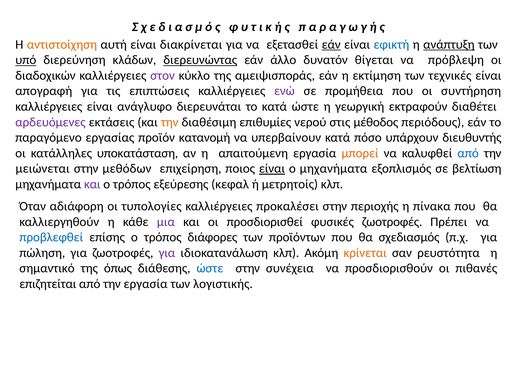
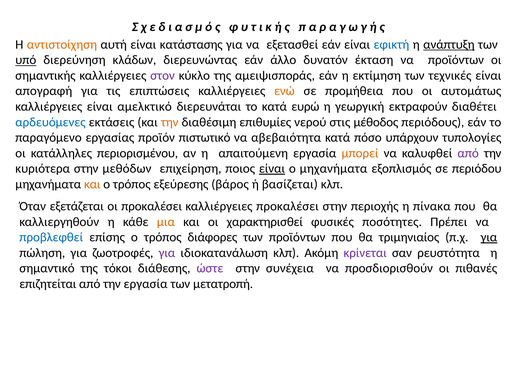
διακρίνεται: διακρίνεται -> κατάστασης
εάν at (331, 44) underline: present -> none
διερευνώντας underline: present -> none
θίγεται: θίγεται -> έκταση
να πρόβλεψη: πρόβλεψη -> προϊόντων
διαδοχικών: διαδοχικών -> σημαντικής
ενώ colour: purple -> orange
συντήρηση: συντήρηση -> αυτομάτως
ανάγλυφο: ανάγλυφο -> αμελκτικό
κατά ώστε: ώστε -> ευρώ
αρδευόμενες colour: purple -> blue
κατανομή: κατανομή -> πιστωτικό
υπερβαίνουν: υπερβαίνουν -> αβεβαιότητα
διευθυντής: διευθυντής -> τυπολογίες
υποκατάσταση: υποκατάσταση -> περιορισμένου
από at (468, 153) colour: blue -> purple
μειώνεται: μειώνεται -> κυριότερα
βελτίωση: βελτίωση -> περιόδου
και at (92, 184) colour: purple -> orange
κεφαλ: κεφαλ -> βάρος
μετρητοίς: μετρητοίς -> βασίζεται
αδιάφορη: αδιάφορη -> εξετάζεται
οι τυπολογίες: τυπολογίες -> προκαλέσει
μια colour: purple -> orange
προσδιορισθεί: προσδιορισθεί -> χαρακτηρισθεί
φυσικές ζωοτροφές: ζωοτροφές -> ποσότητες
σχεδιασμός: σχεδιασμός -> τριμηνιαίος
για at (489, 237) underline: none -> present
κρίνεται colour: orange -> purple
όπως: όπως -> τόκοι
ώστε at (210, 268) colour: blue -> purple
λογιστικής: λογιστικής -> μετατροπή
